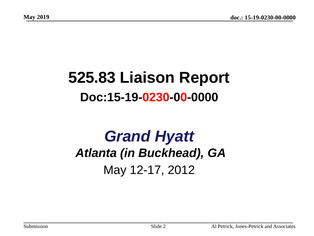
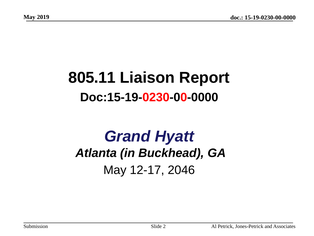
525.83: 525.83 -> 805.11
2012: 2012 -> 2046
